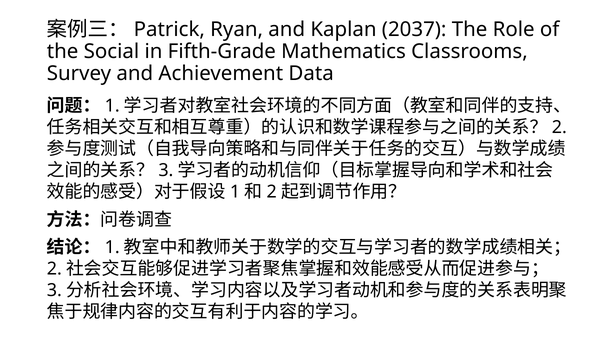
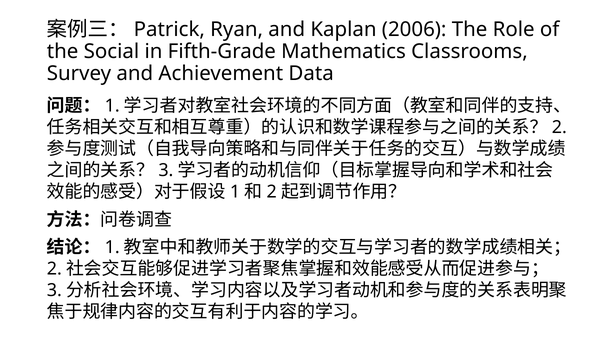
2037: 2037 -> 2006
